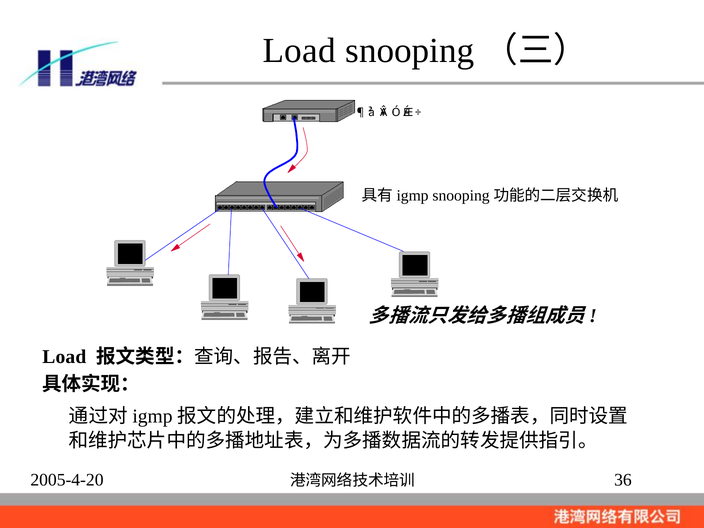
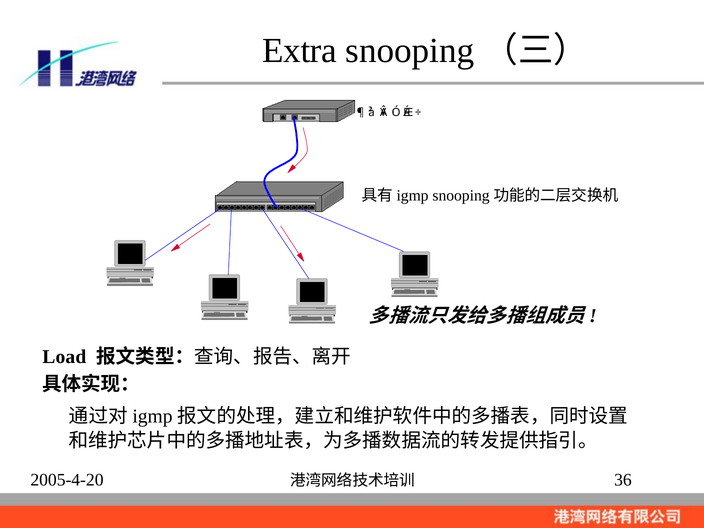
Load at (299, 51): Load -> Extra
